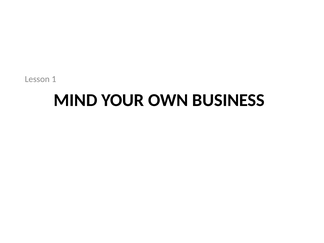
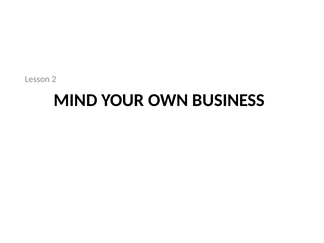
1: 1 -> 2
